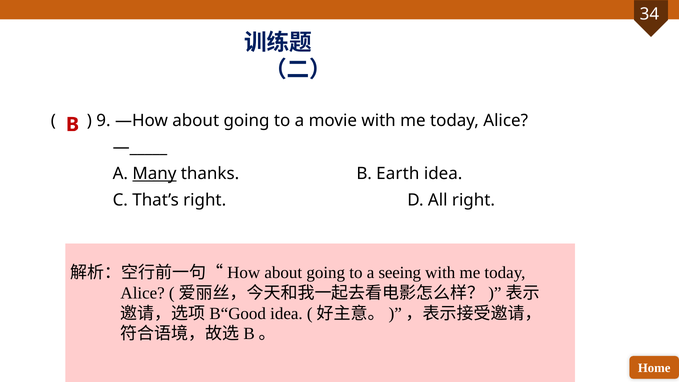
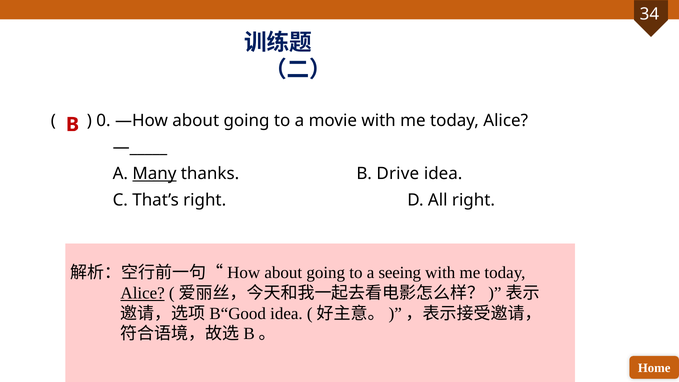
9: 9 -> 0
Earth: Earth -> Drive
Alice at (143, 293) underline: none -> present
